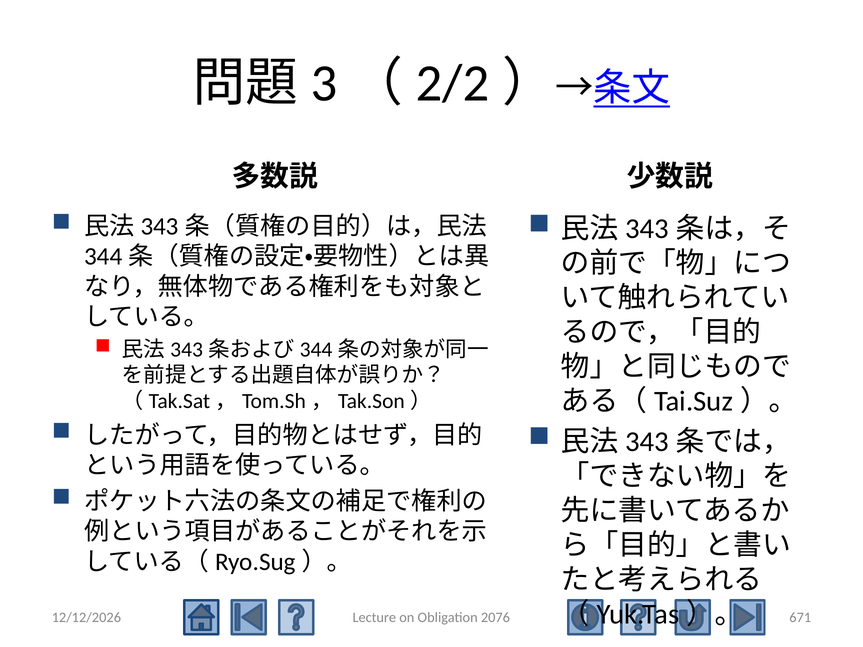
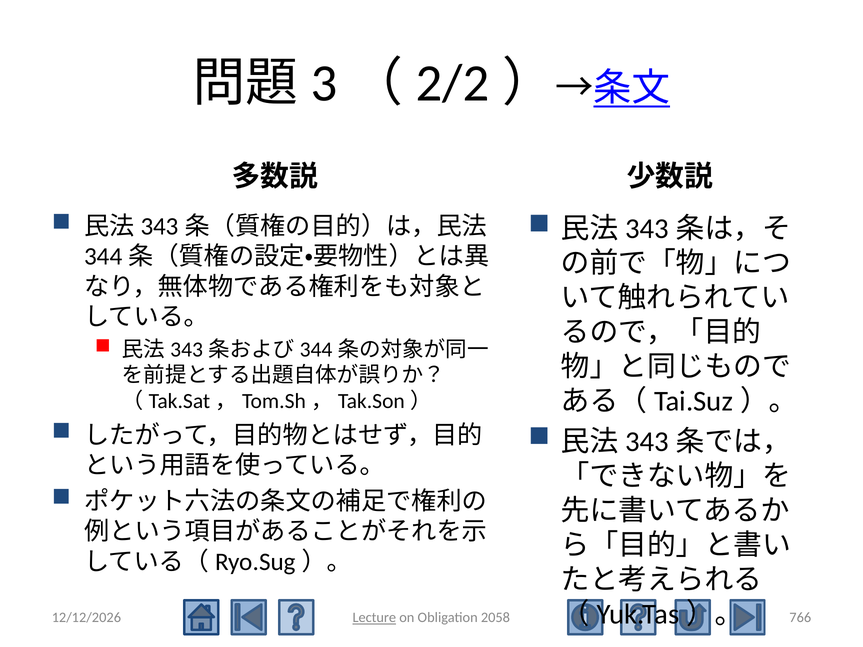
Lecture underline: none -> present
2076: 2076 -> 2058
671: 671 -> 766
